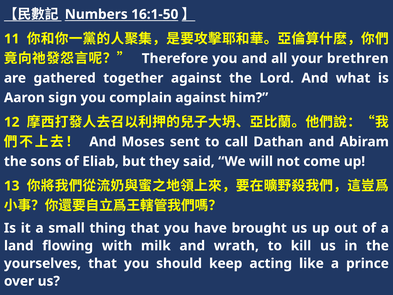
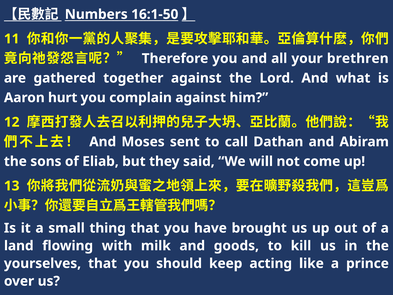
sign: sign -> hurt
wrath: wrath -> goods
